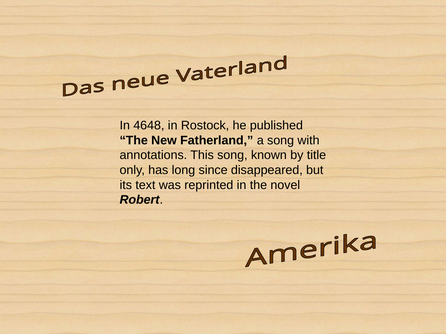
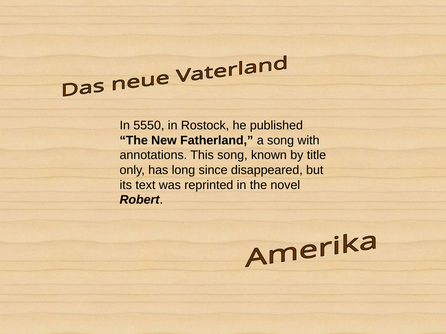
4648: 4648 -> 5550
